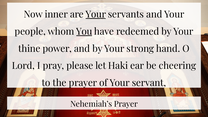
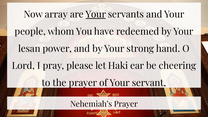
inner: inner -> array
You underline: present -> none
thine: thine -> lesan
